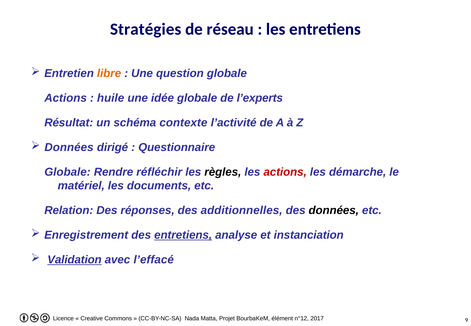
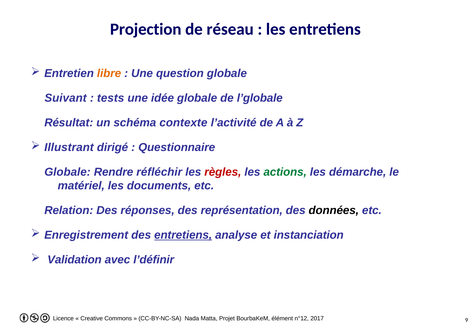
Stratégies: Stratégies -> Projection
Actions at (66, 98): Actions -> Suivant
huile: huile -> tests
l’experts: l’experts -> l’globale
Données at (69, 147): Données -> Illustrant
règles colour: black -> red
actions at (285, 172) colour: red -> green
additionnelles: additionnelles -> représentation
Validation underline: present -> none
l’effacé: l’effacé -> l’définir
